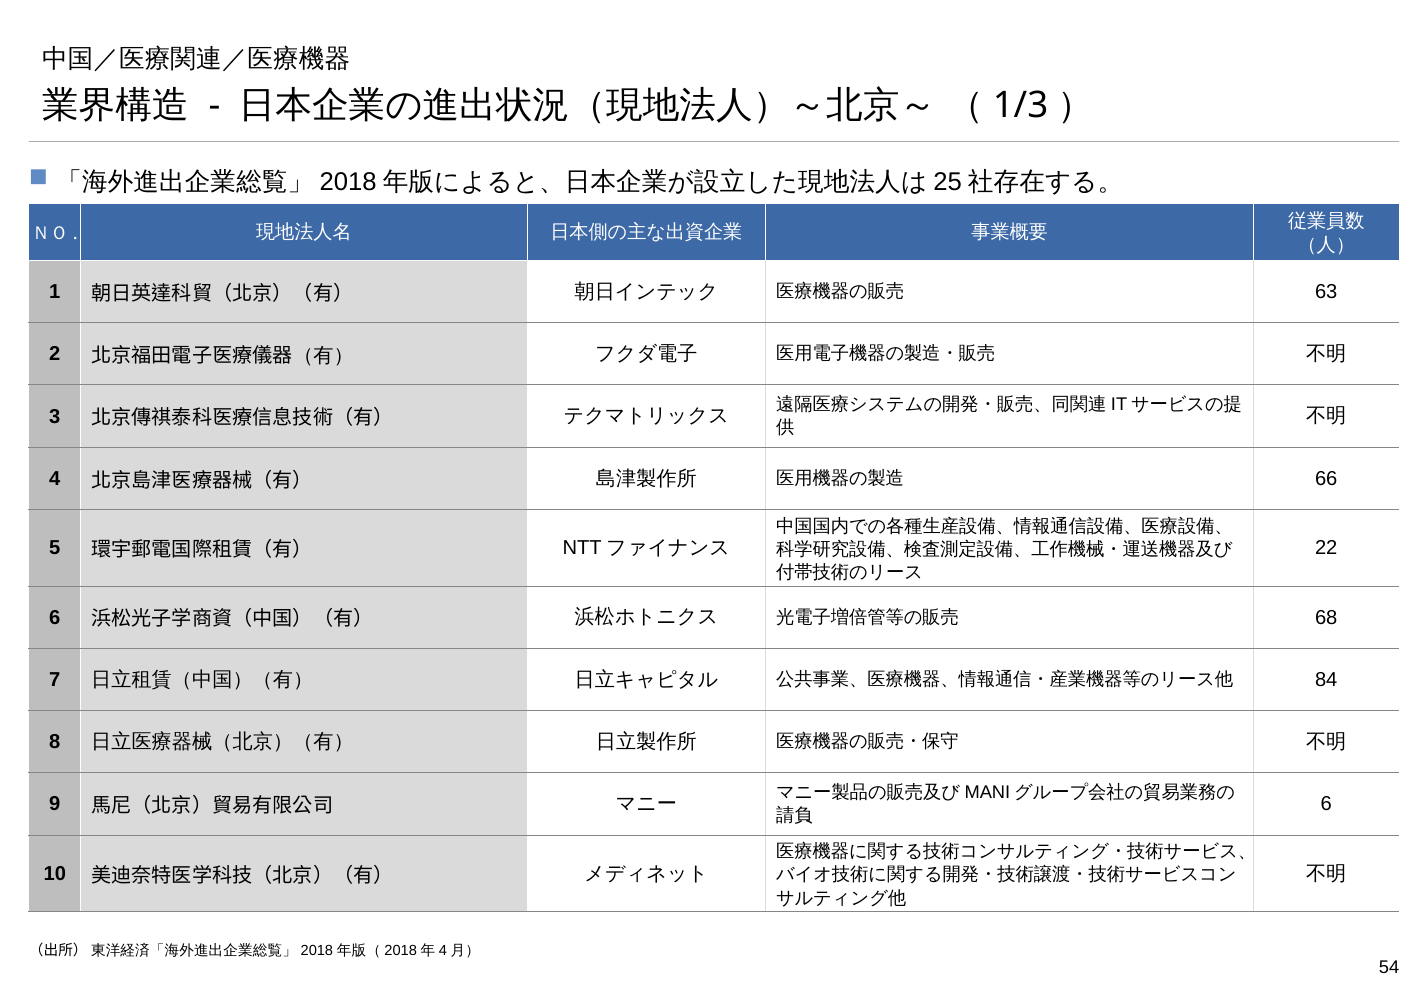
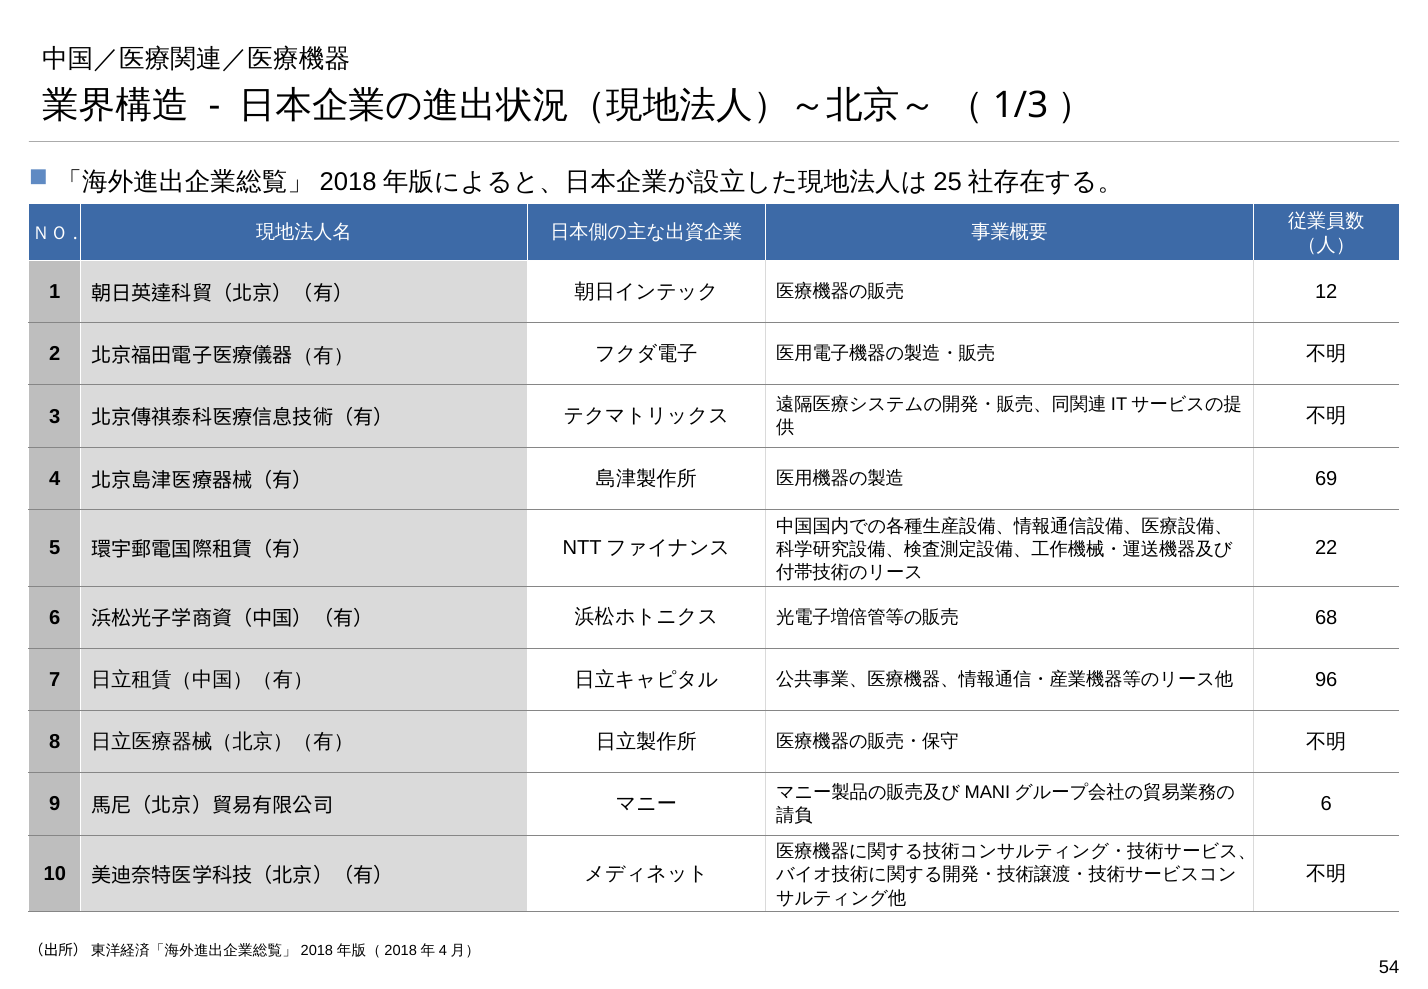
63: 63 -> 12
66: 66 -> 69
84: 84 -> 96
